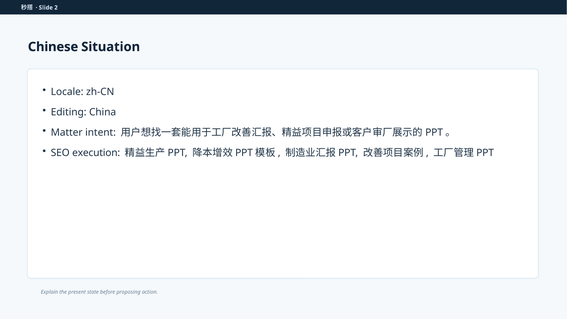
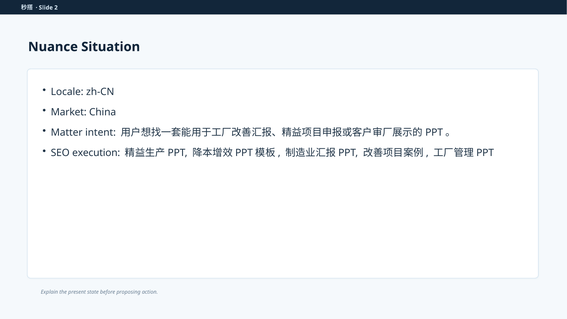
Chinese: Chinese -> Nuance
Editing: Editing -> Market
